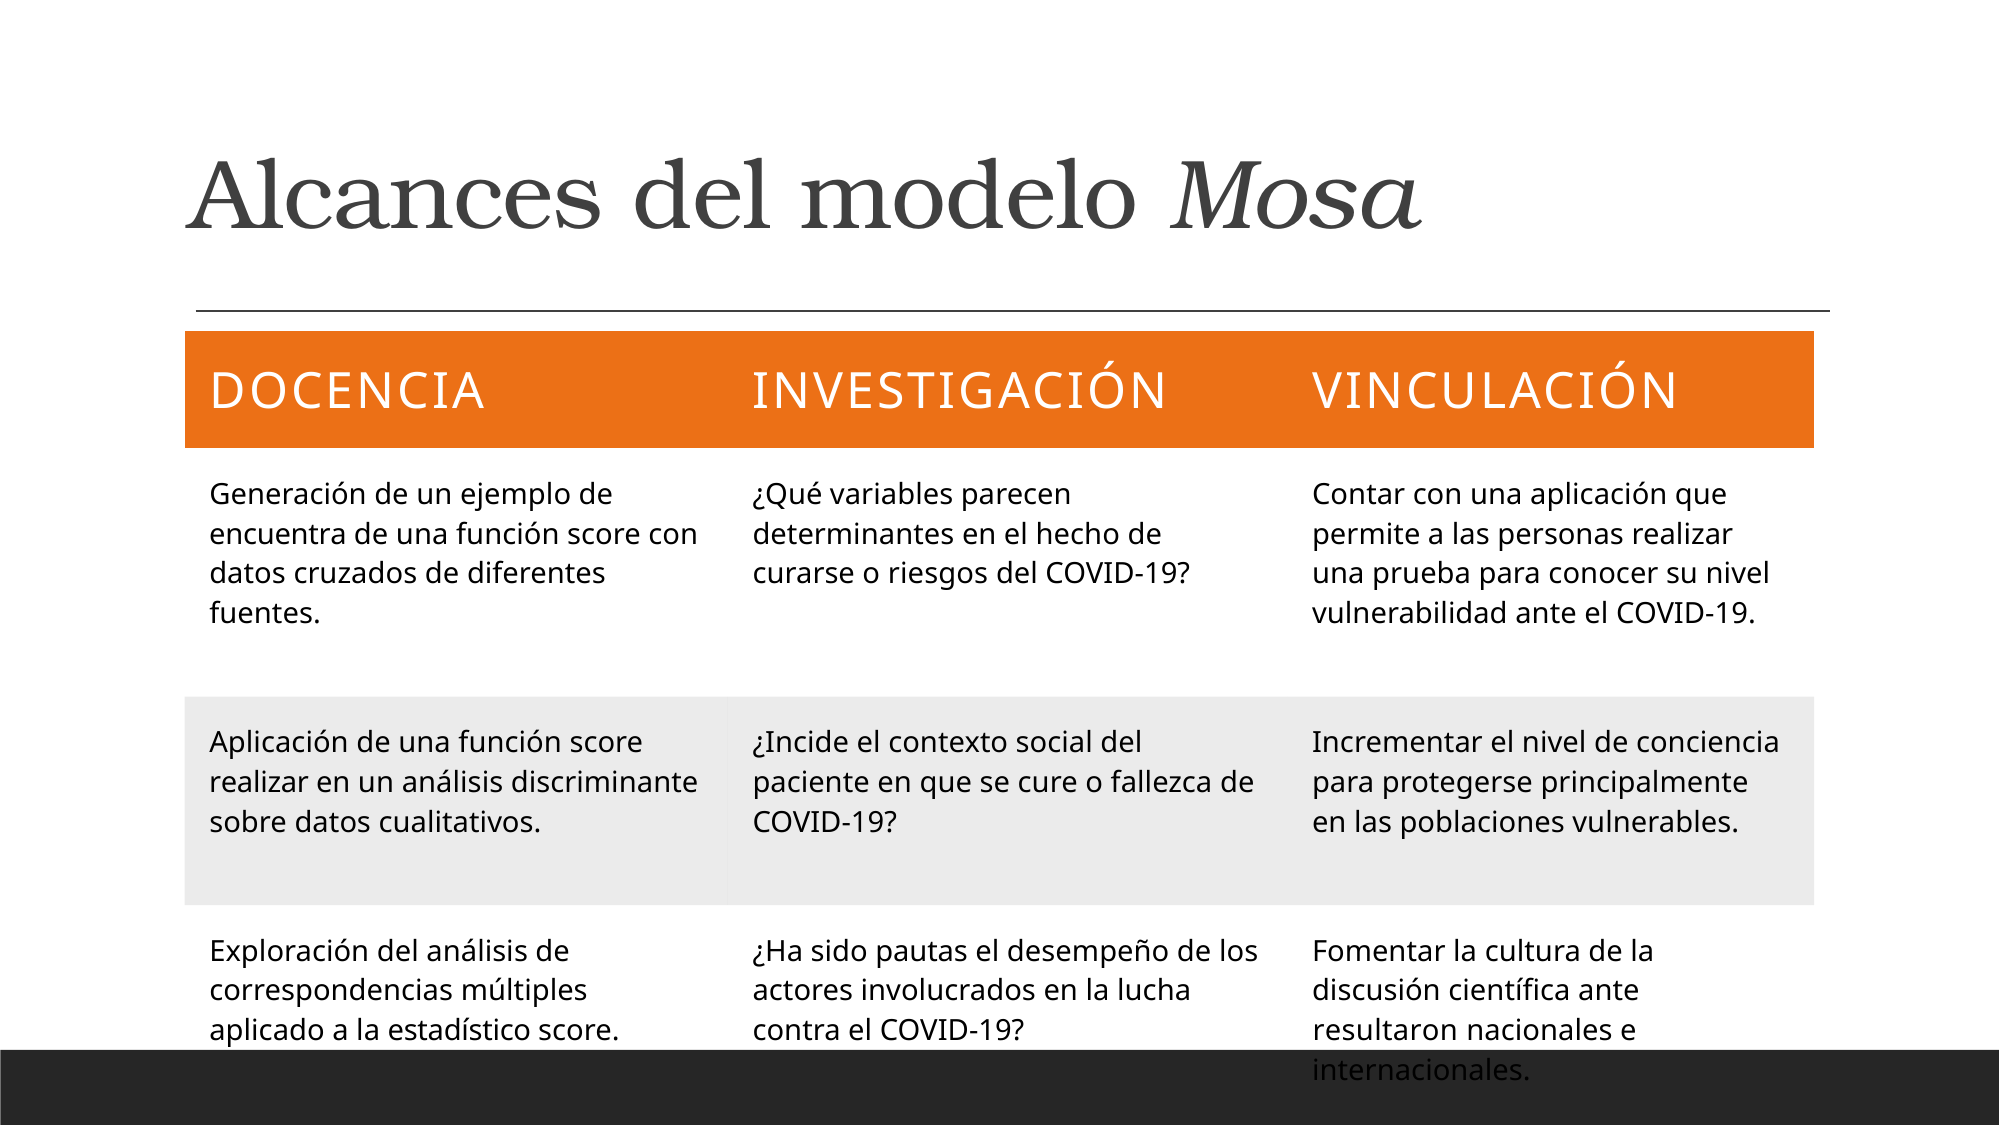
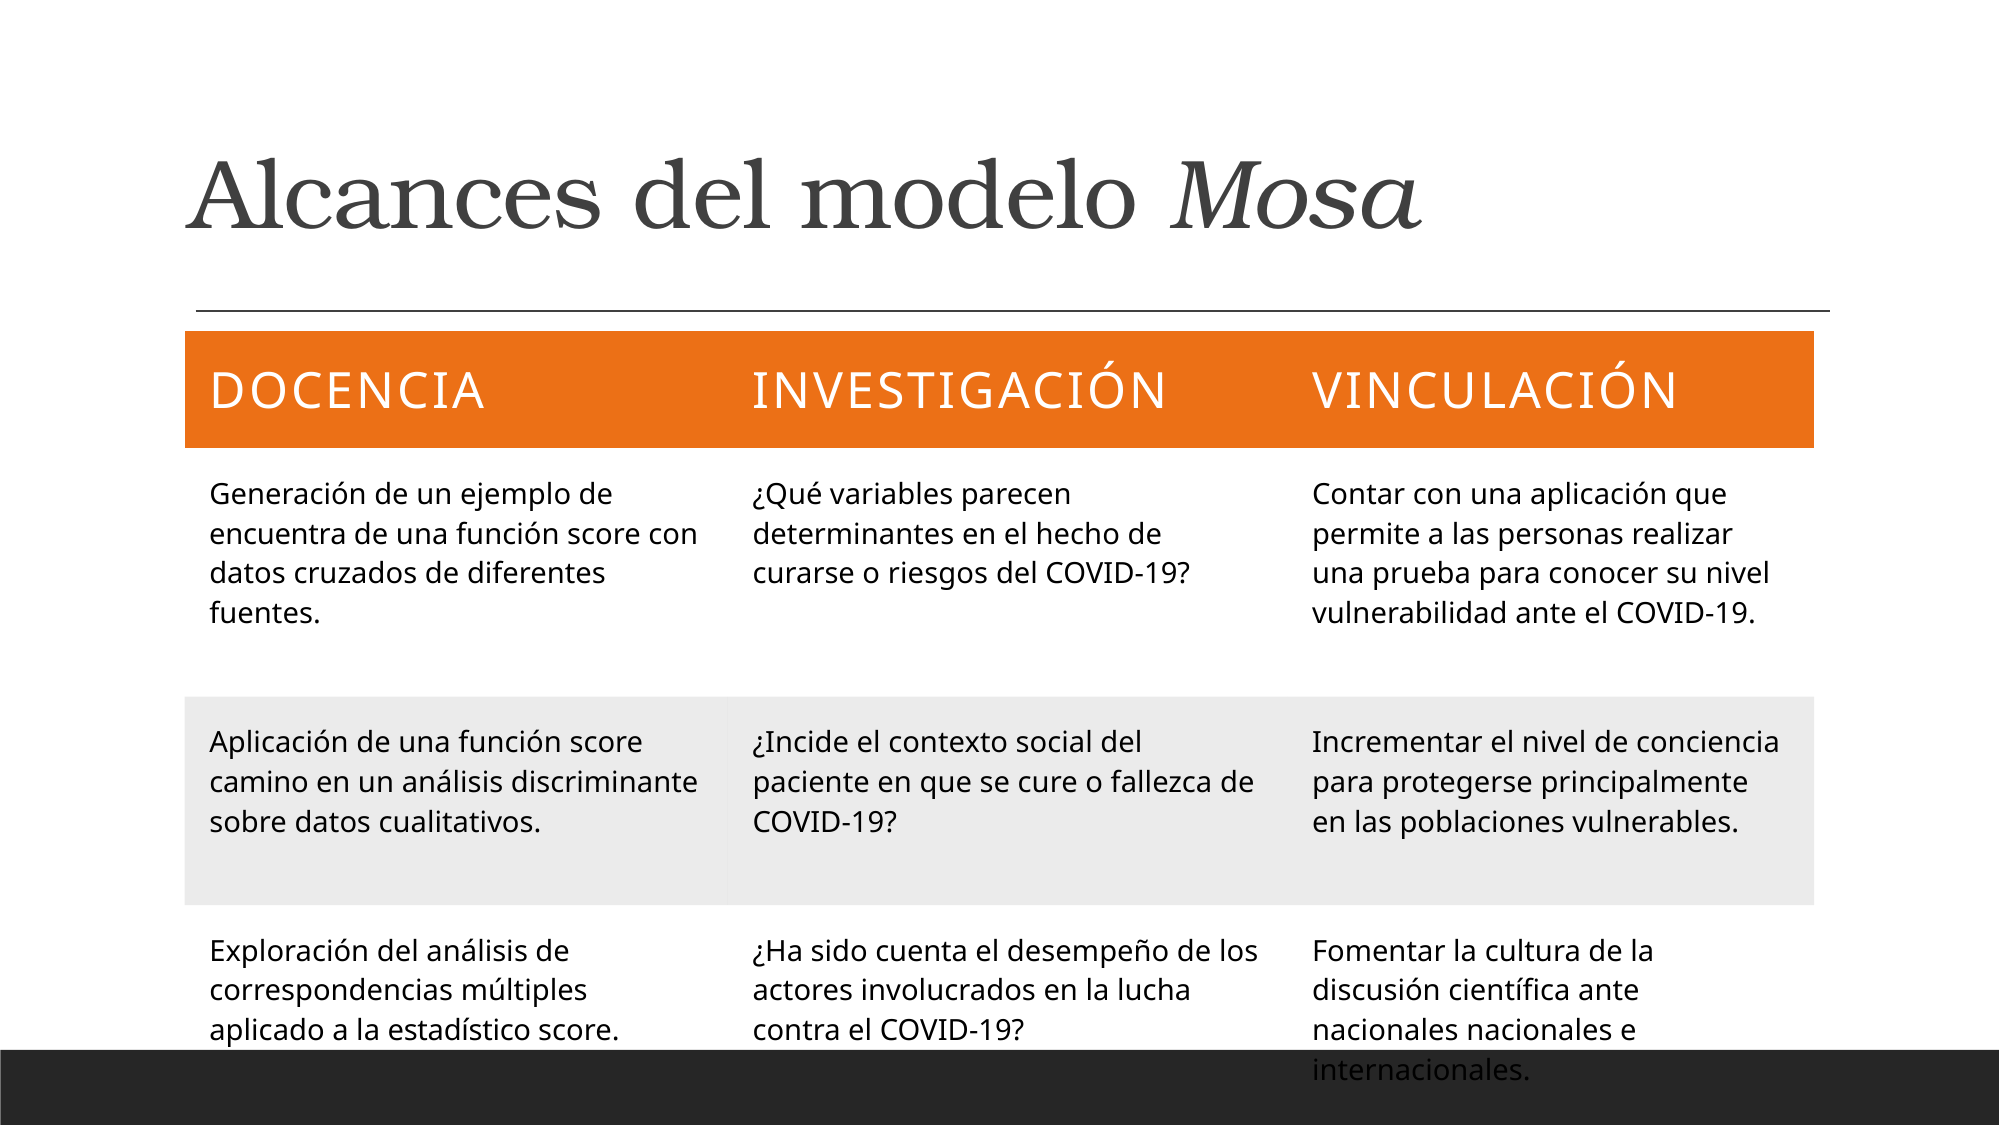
realizar at (259, 782): realizar -> camino
pautas: pautas -> cuenta
resultaron at (1385, 1030): resultaron -> nacionales
